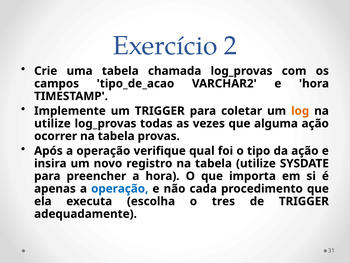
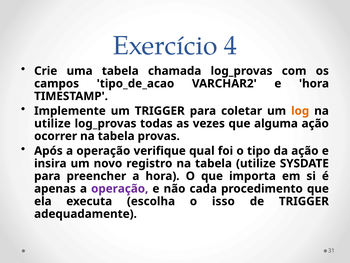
2: 2 -> 4
operação at (120, 188) colour: blue -> purple
tres: tres -> isso
